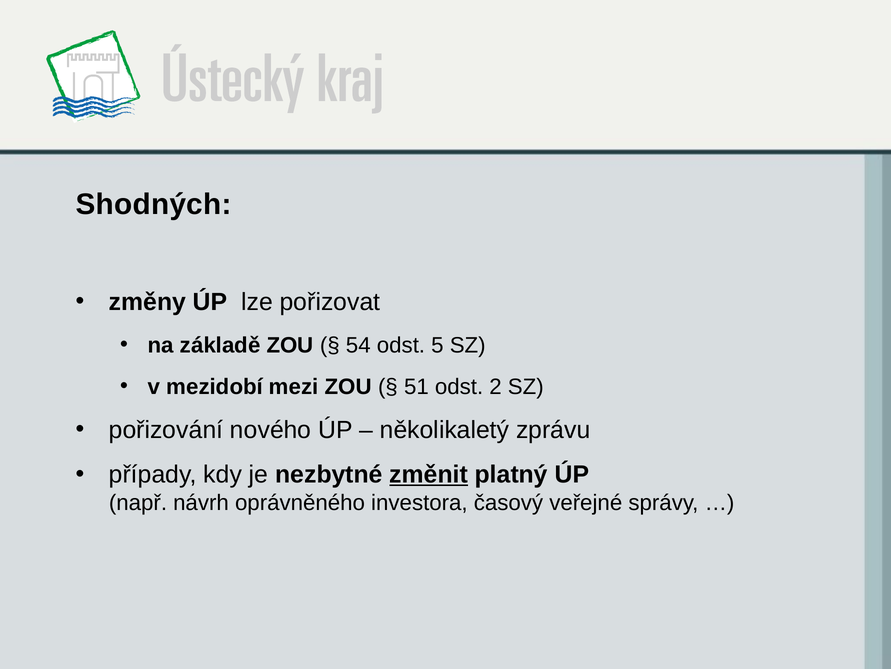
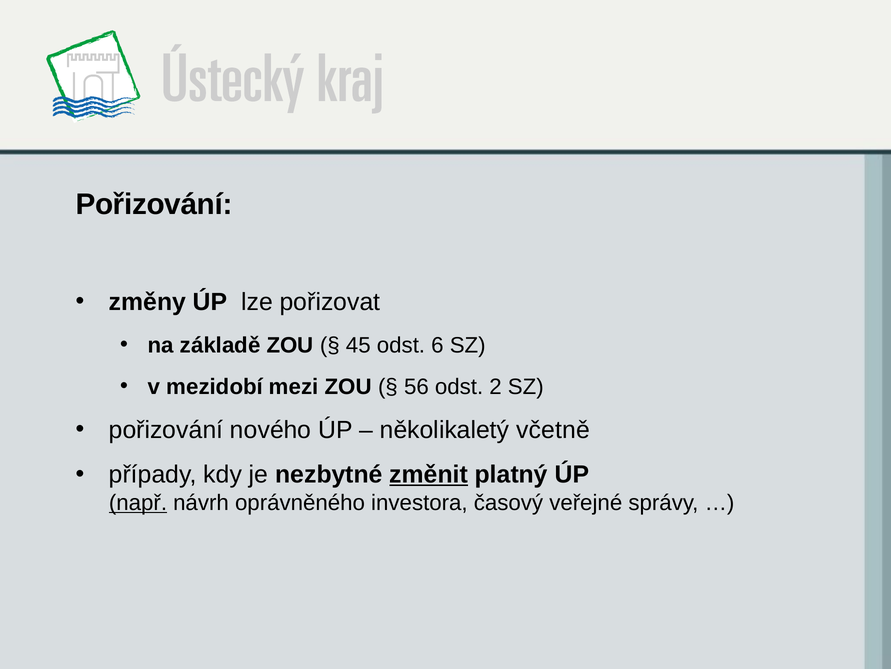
Shodných at (154, 204): Shodných -> Pořizování
54: 54 -> 45
5: 5 -> 6
51: 51 -> 56
zprávu: zprávu -> včetně
např underline: none -> present
